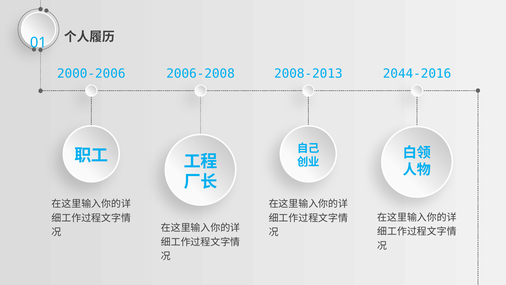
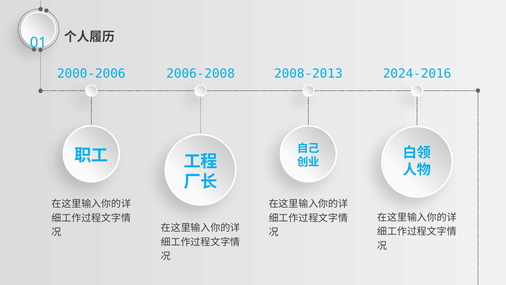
2044-2016: 2044-2016 -> 2024-2016
